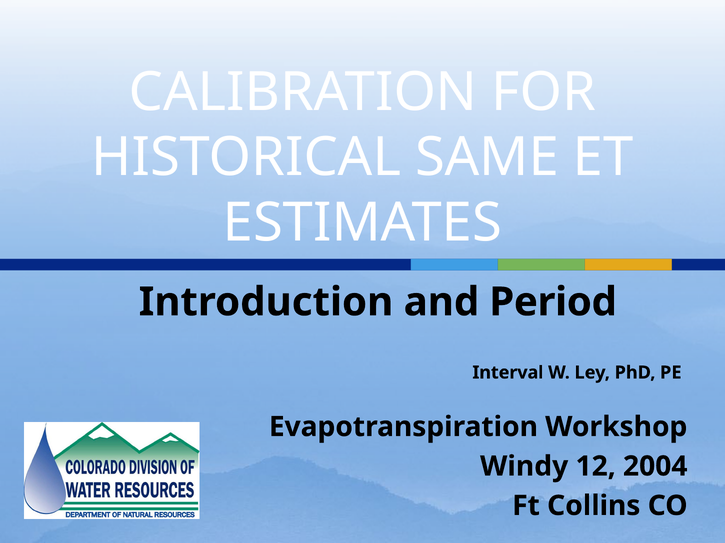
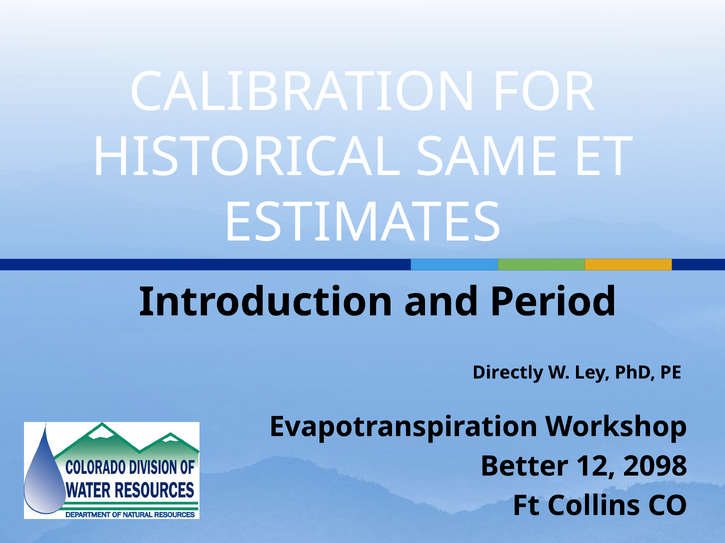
Interval: Interval -> Directly
Windy: Windy -> Better
2004: 2004 -> 2098
